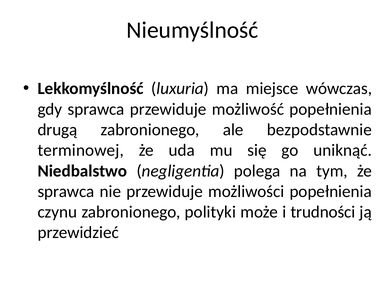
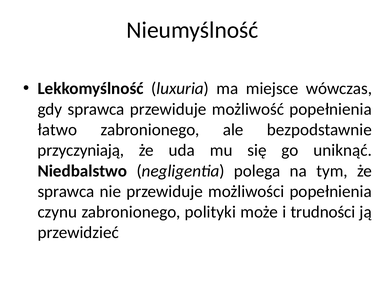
drugą: drugą -> łatwo
terminowej: terminowej -> przyczyniają
